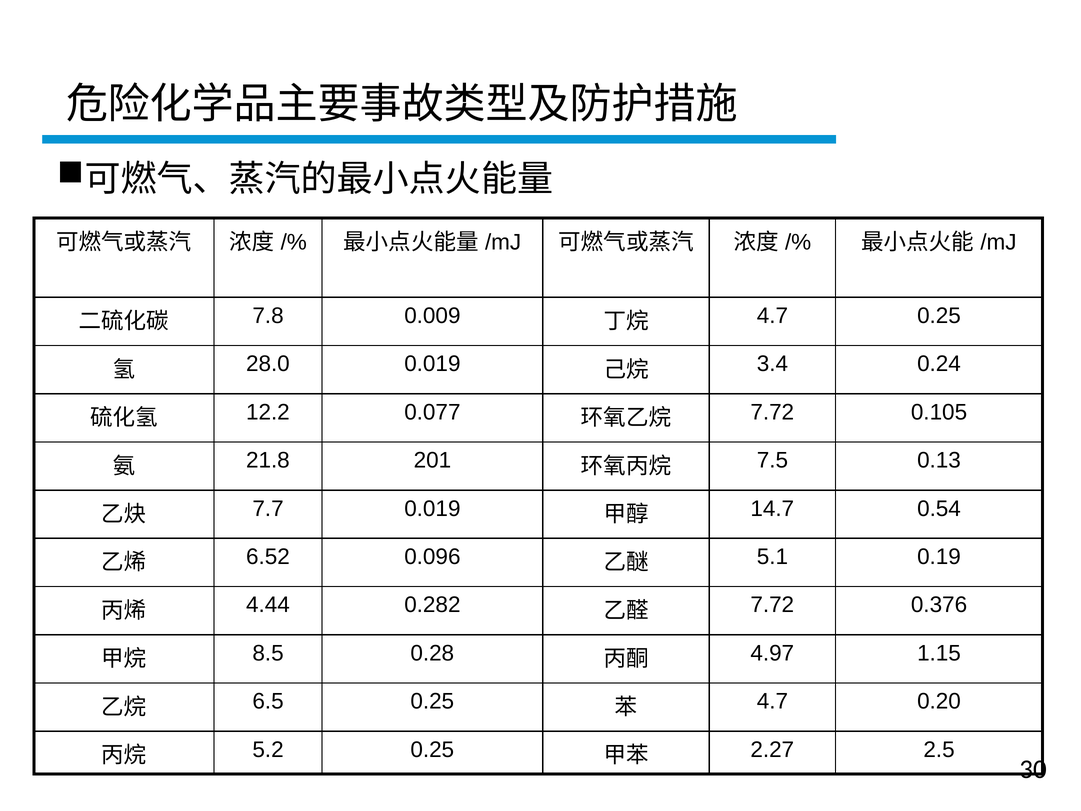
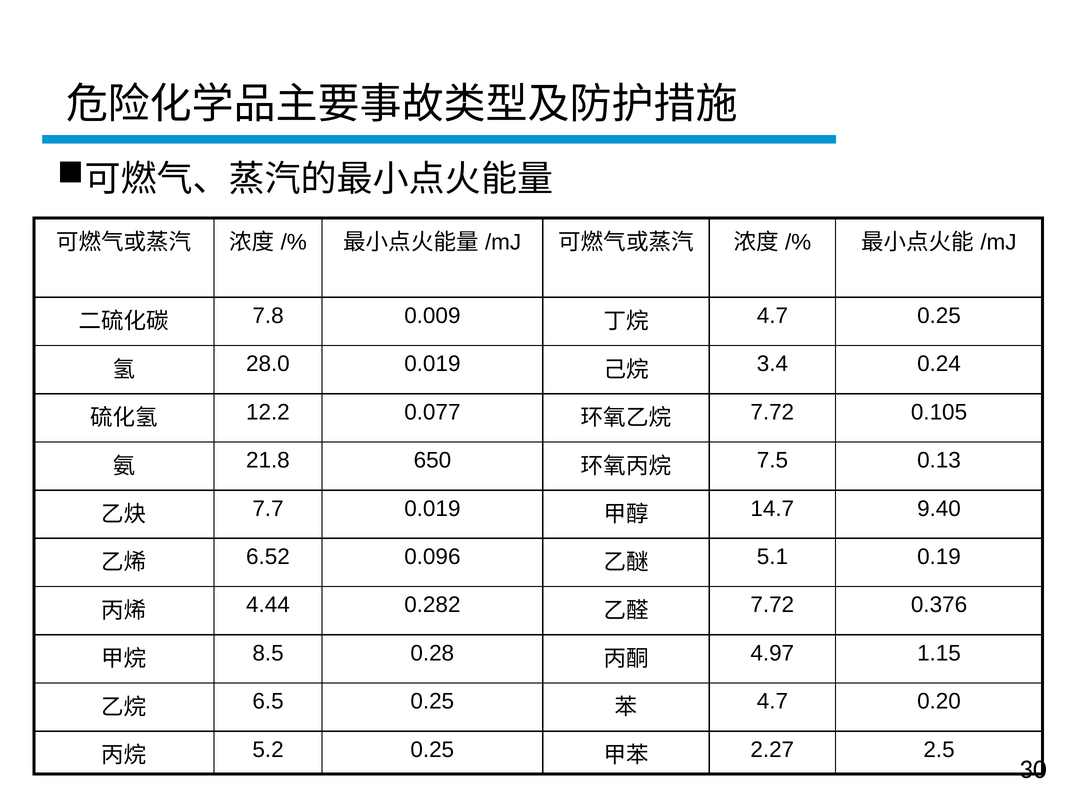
201: 201 -> 650
0.54: 0.54 -> 9.40
